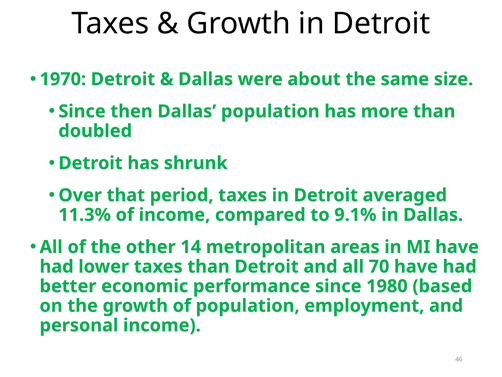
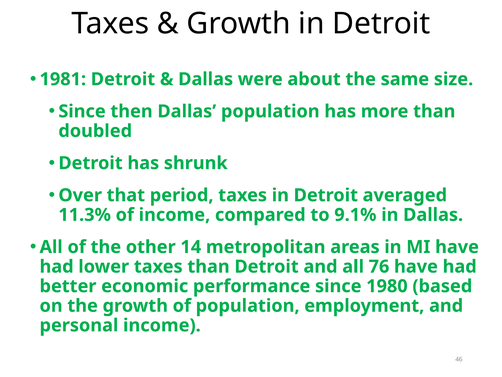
1970: 1970 -> 1981
70: 70 -> 76
